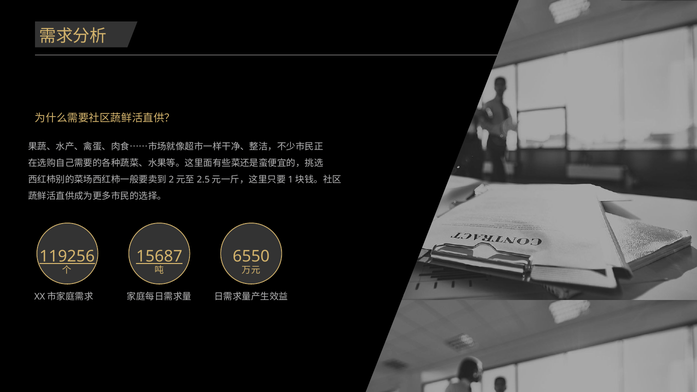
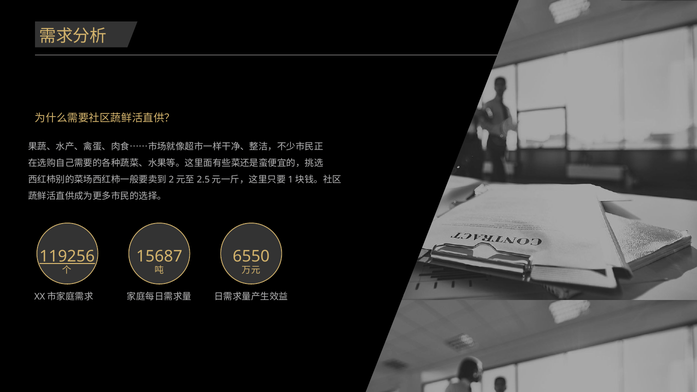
15687 underline: present -> none
